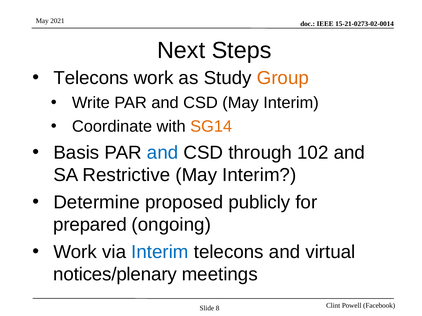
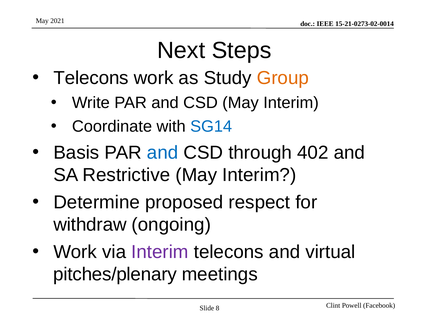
SG14 colour: orange -> blue
102: 102 -> 402
publicly: publicly -> respect
prepared: prepared -> withdraw
Interim at (160, 252) colour: blue -> purple
notices/plenary: notices/plenary -> pitches/plenary
